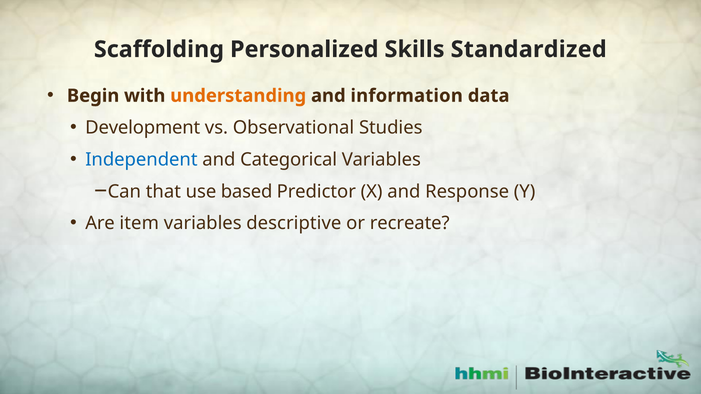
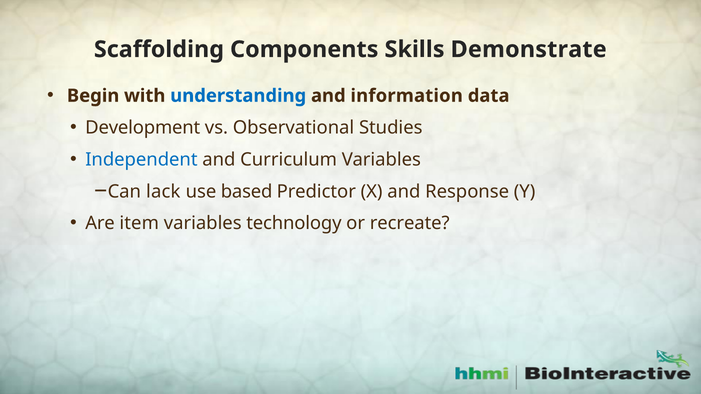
Personalized: Personalized -> Components
Standardized: Standardized -> Demonstrate
understanding colour: orange -> blue
Categorical: Categorical -> Curriculum
that: that -> lack
descriptive: descriptive -> technology
